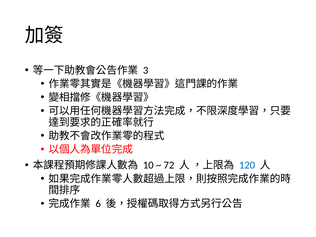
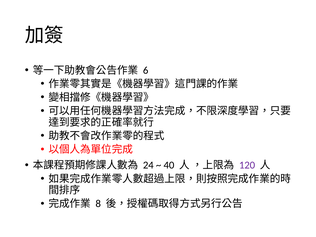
3: 3 -> 6
10: 10 -> 24
72: 72 -> 40
120 colour: blue -> purple
6: 6 -> 8
